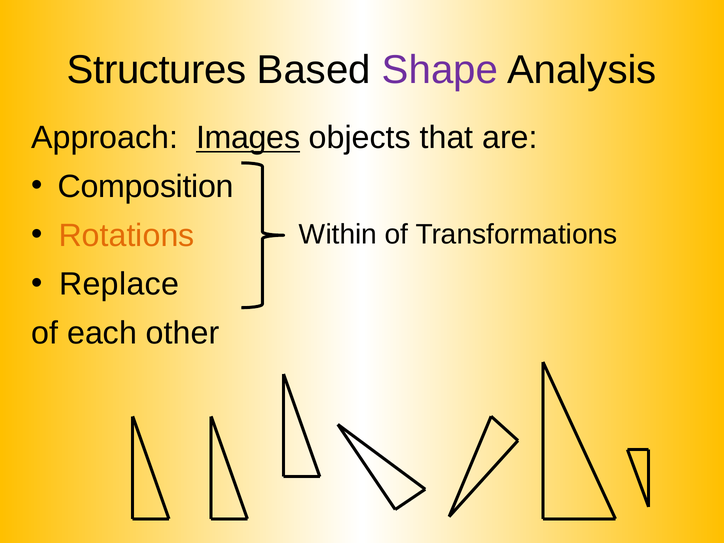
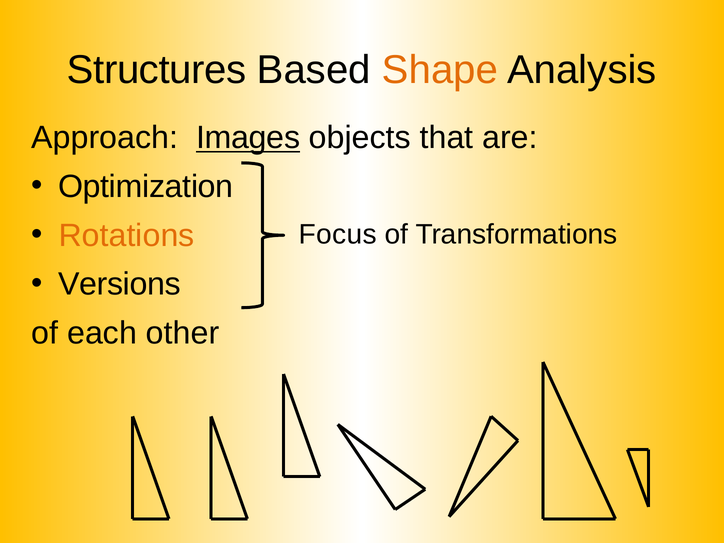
Shape colour: purple -> orange
Composition: Composition -> Optimization
Within: Within -> Focus
Replace: Replace -> Versions
